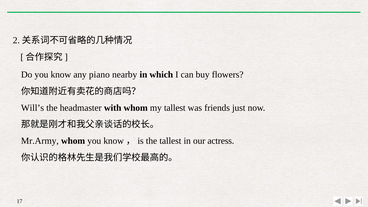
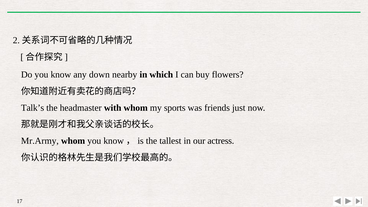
piano: piano -> down
Will’s: Will’s -> Talk’s
my tallest: tallest -> sports
